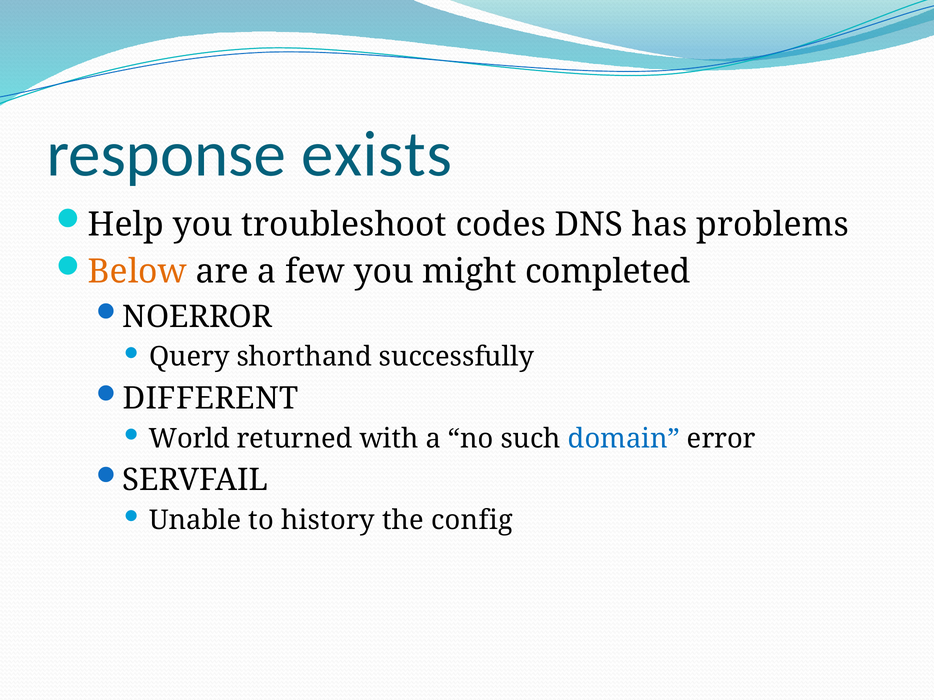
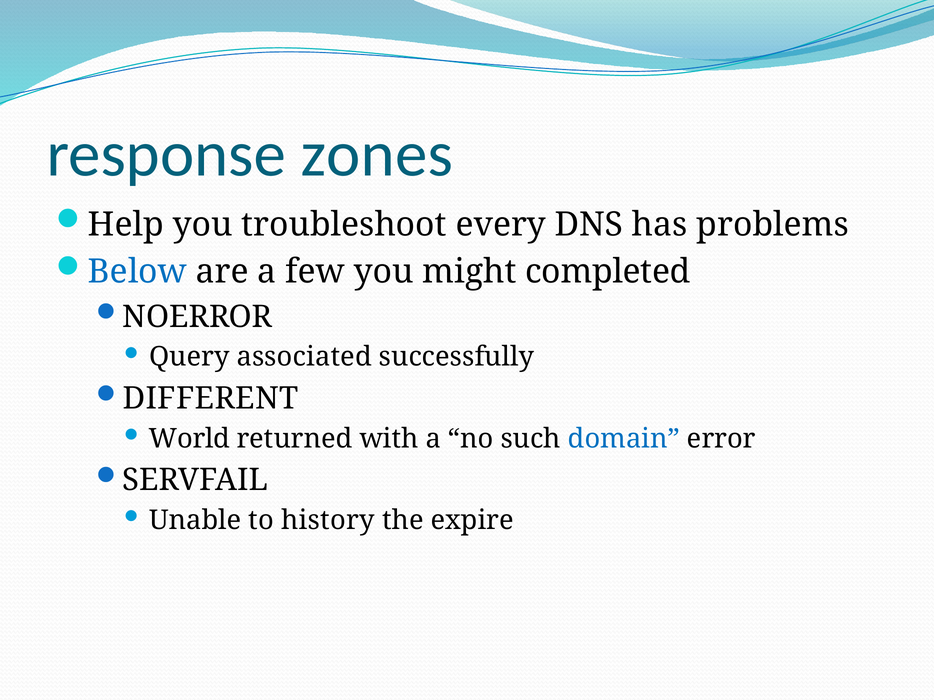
exists: exists -> zones
codes: codes -> every
Below colour: orange -> blue
shorthand: shorthand -> associated
config: config -> expire
